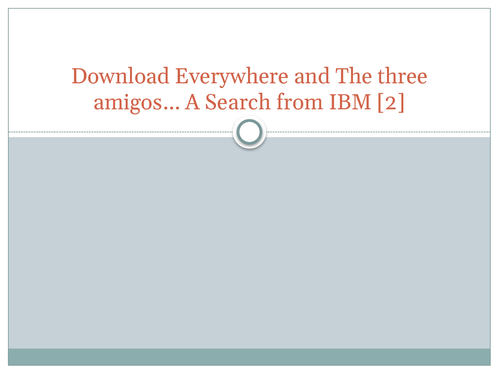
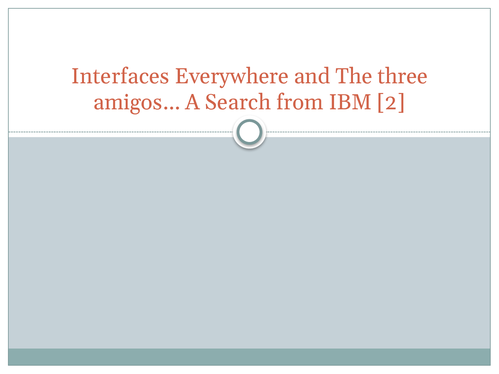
Download: Download -> Interfaces
